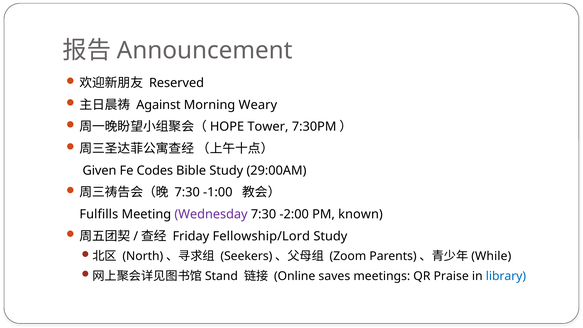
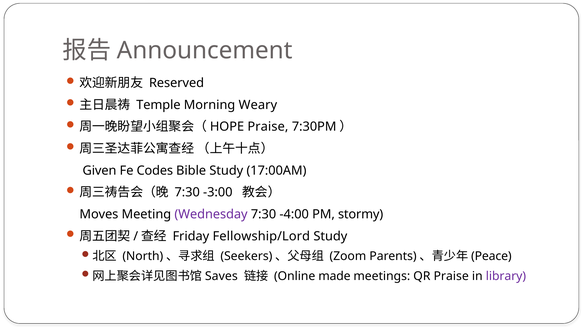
Against: Against -> Temple
Tower at (268, 127): Tower -> Praise
29:00AM: 29:00AM -> 17:00AM
-1:00: -1:00 -> -3:00
Fulfills: Fulfills -> Moves
-2:00: -2:00 -> -4:00
known: known -> stormy
While: While -> Peace
Stand: Stand -> Saves
saves: saves -> made
library colour: blue -> purple
